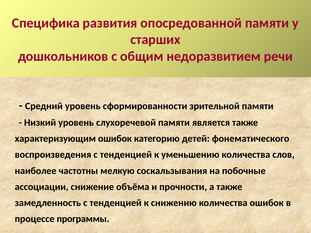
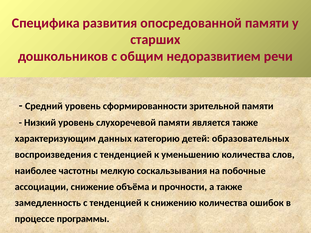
характеризующим ошибок: ошибок -> данных
фонематического: фонематического -> образовательных
